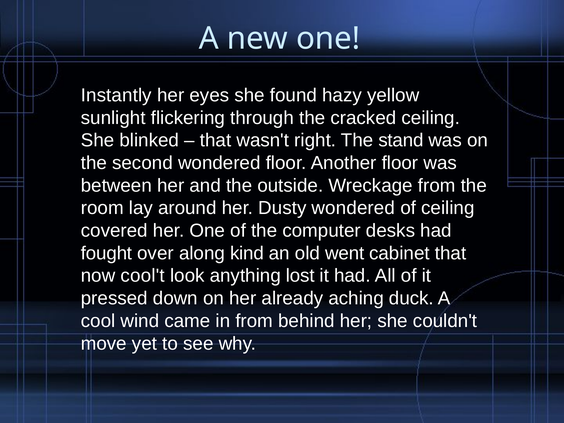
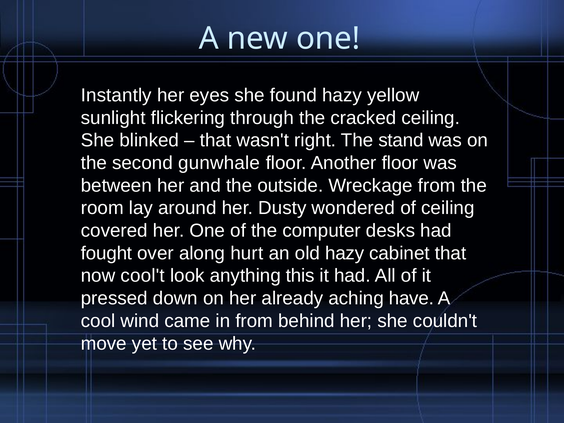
second wondered: wondered -> gunwhale
kind: kind -> hurt
old went: went -> hazy
lost: lost -> this
duck: duck -> have
